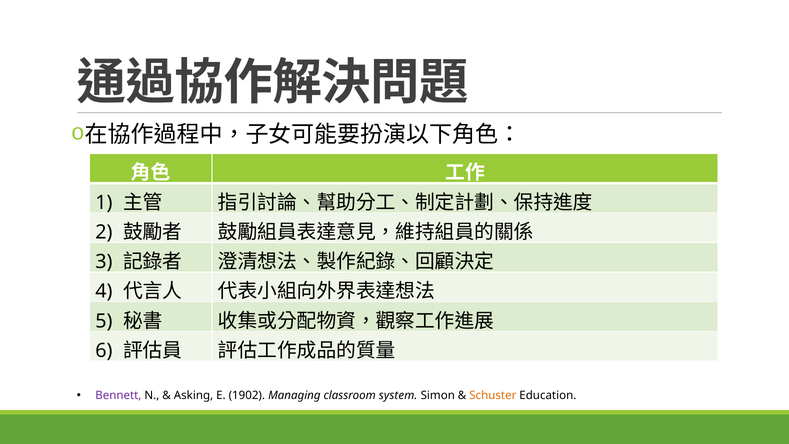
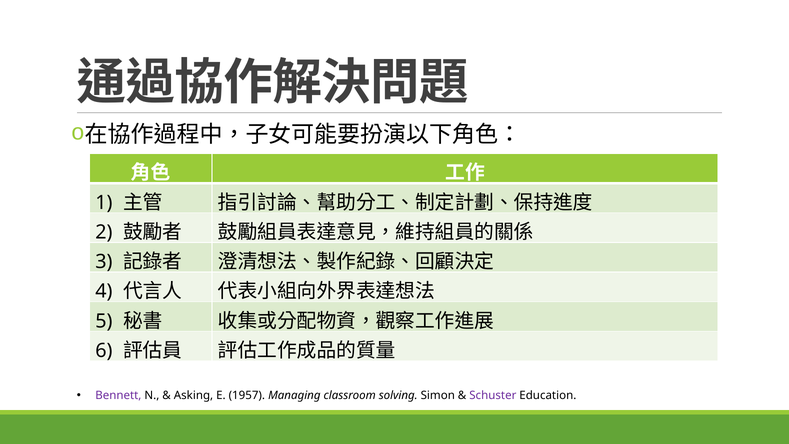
1902: 1902 -> 1957
system: system -> solving
Schuster colour: orange -> purple
